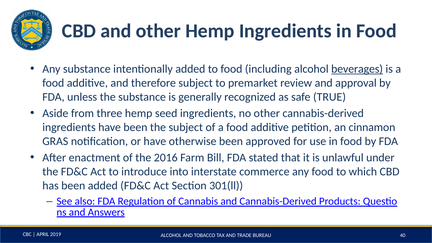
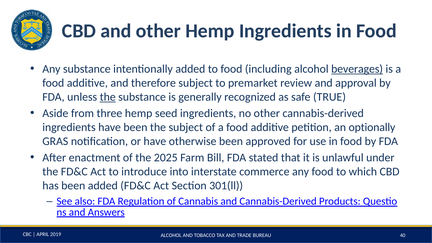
the at (108, 97) underline: none -> present
cinnamon: cinnamon -> optionally
2016: 2016 -> 2025
